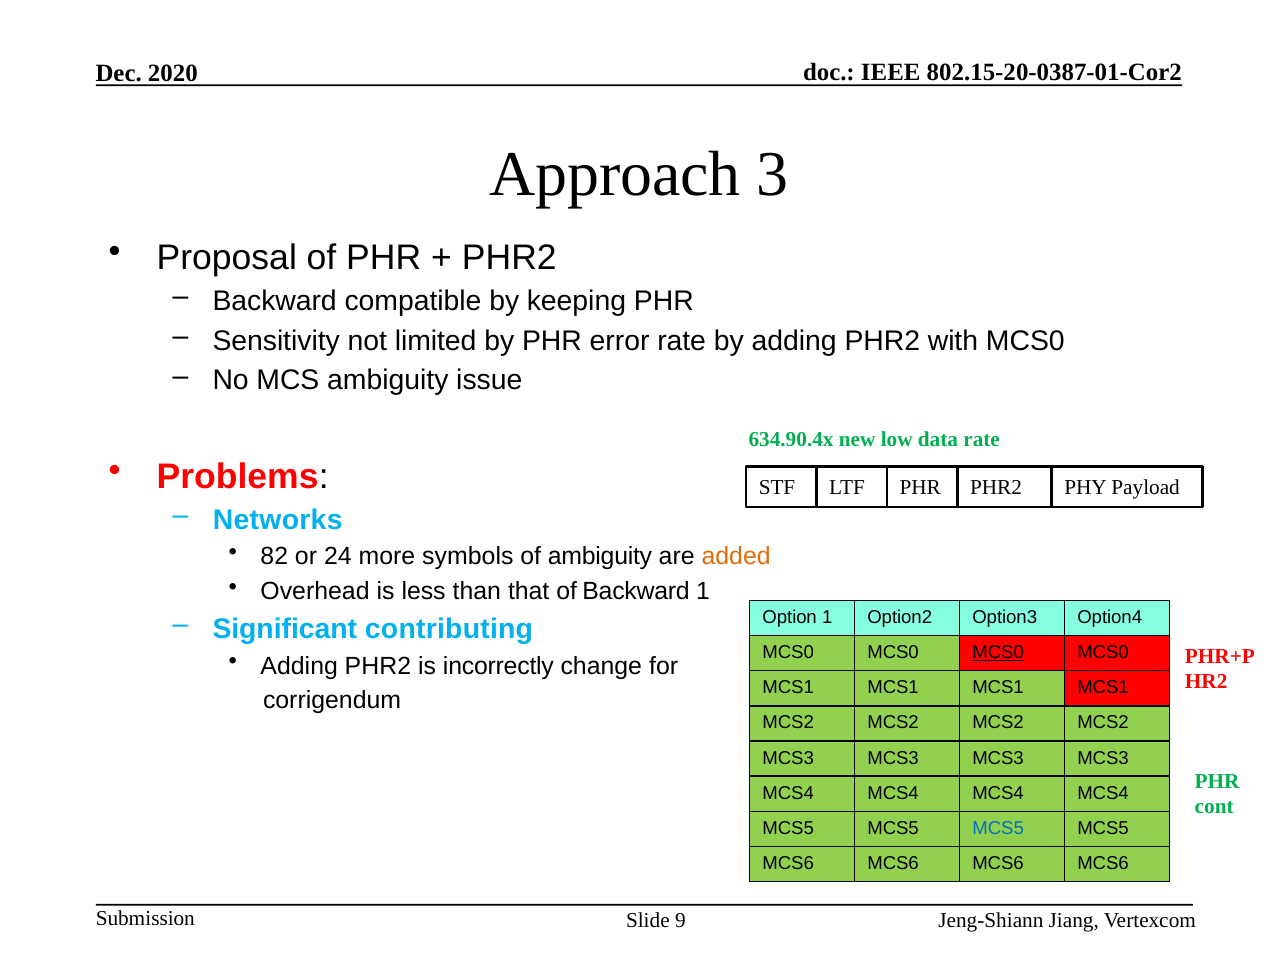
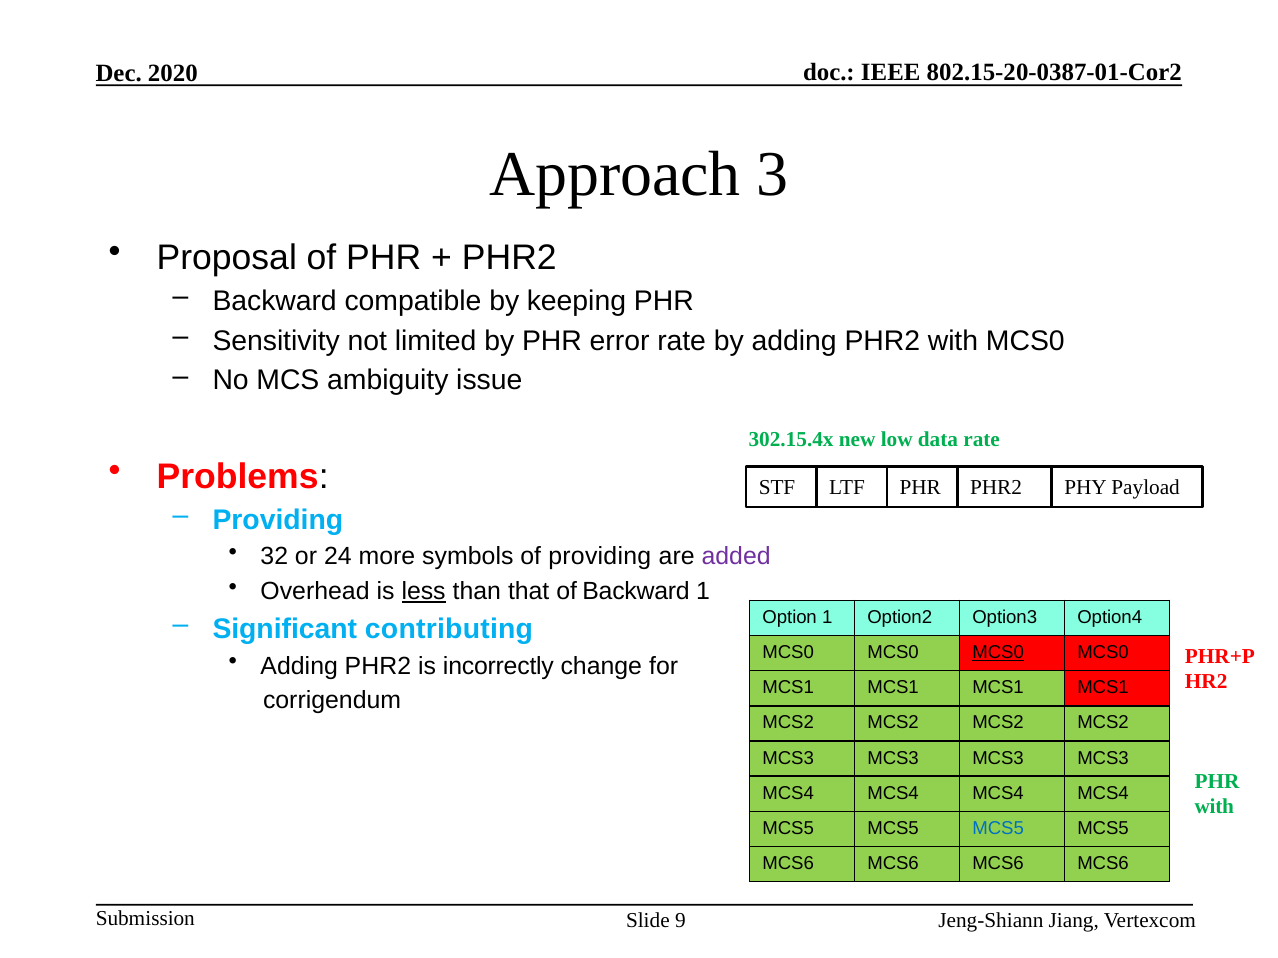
634.90.4x: 634.90.4x -> 302.15.4x
Networks at (278, 520): Networks -> Providing
82: 82 -> 32
of ambiguity: ambiguity -> providing
added colour: orange -> purple
less underline: none -> present
cont at (1214, 807): cont -> with
